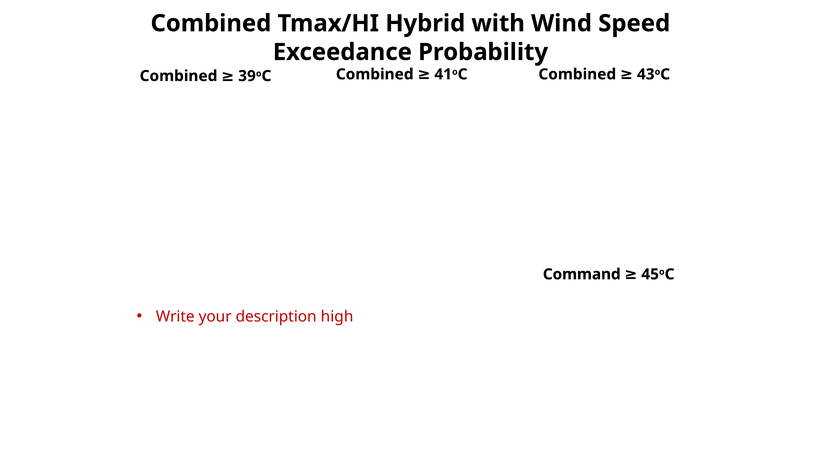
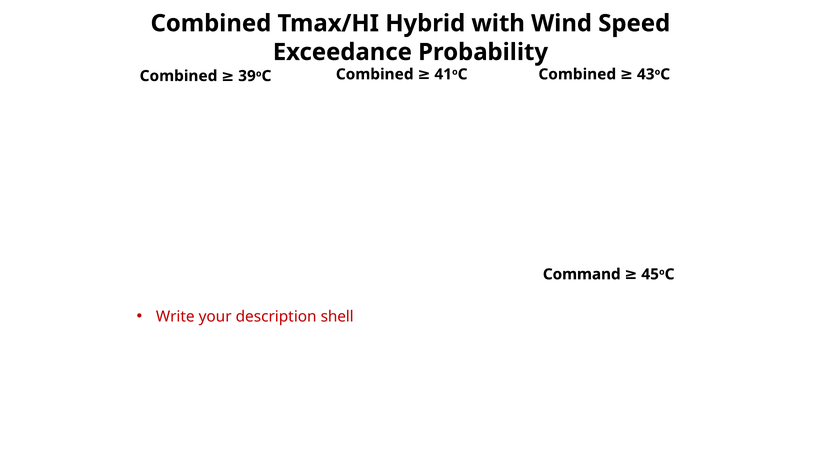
high: high -> shell
